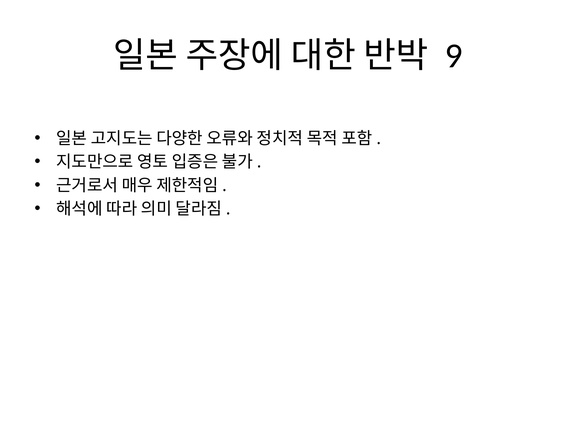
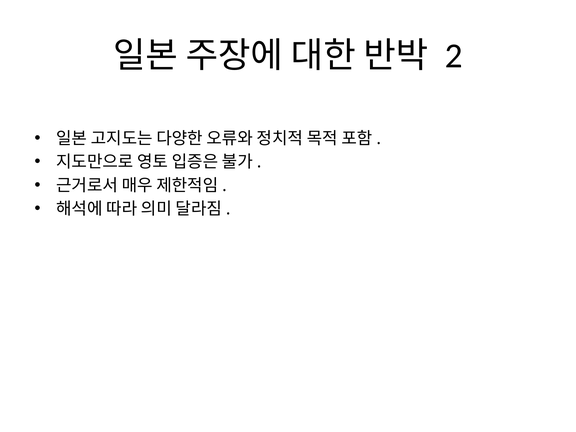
9: 9 -> 2
